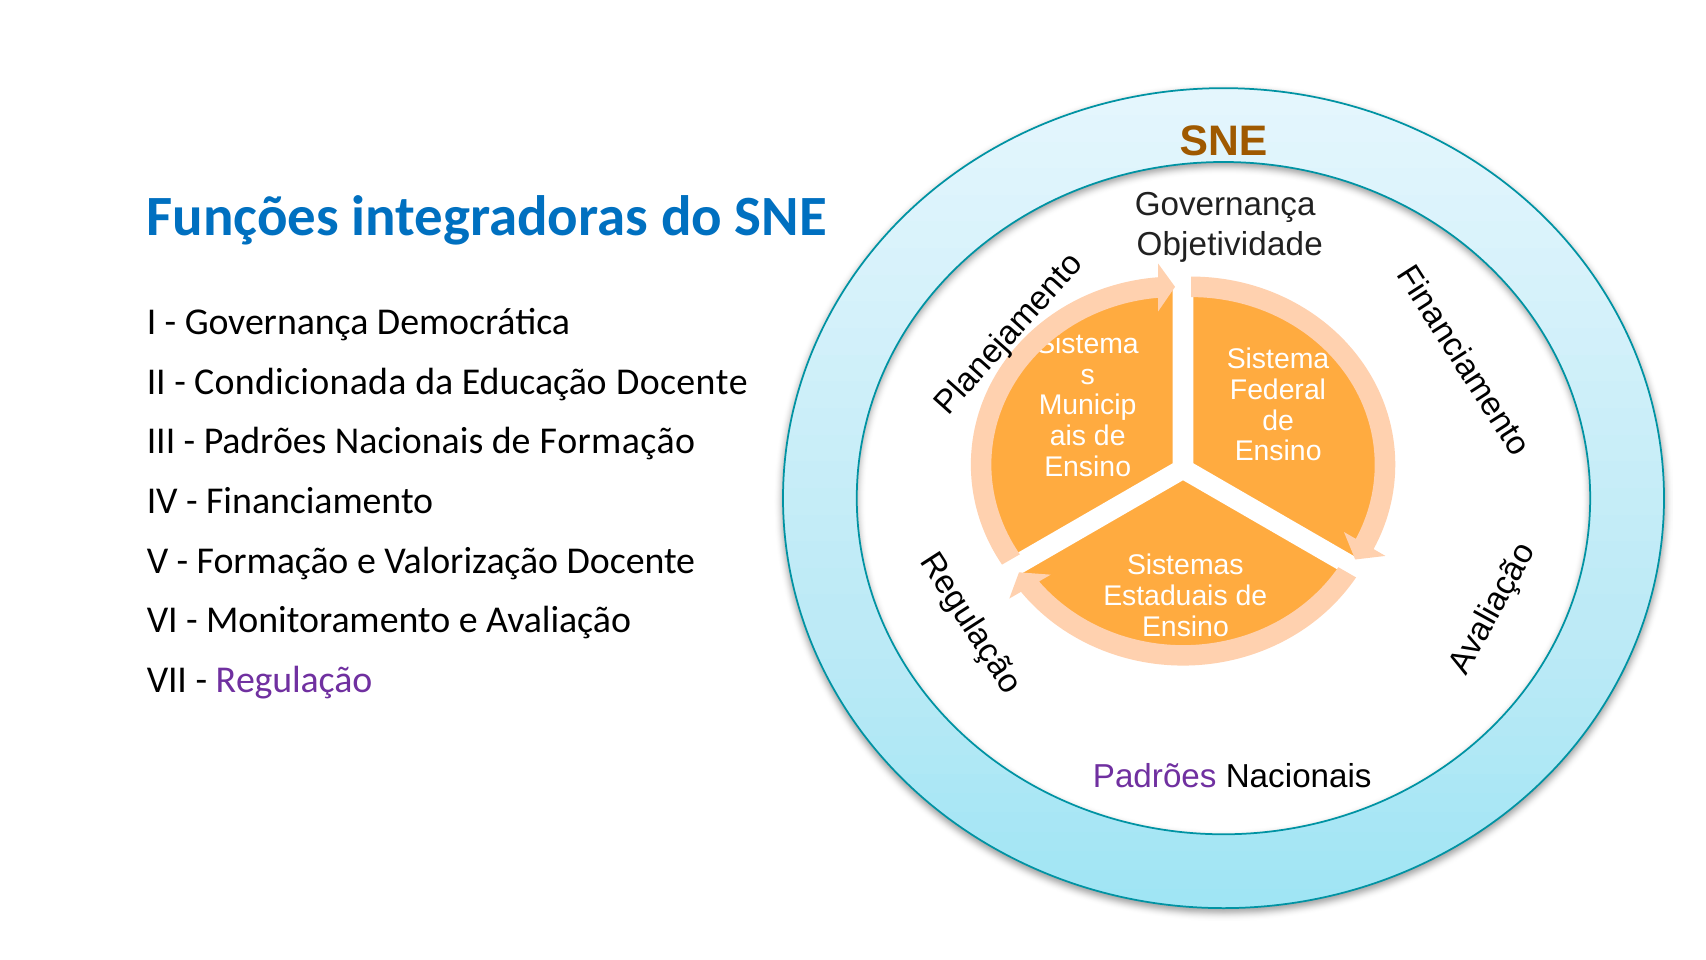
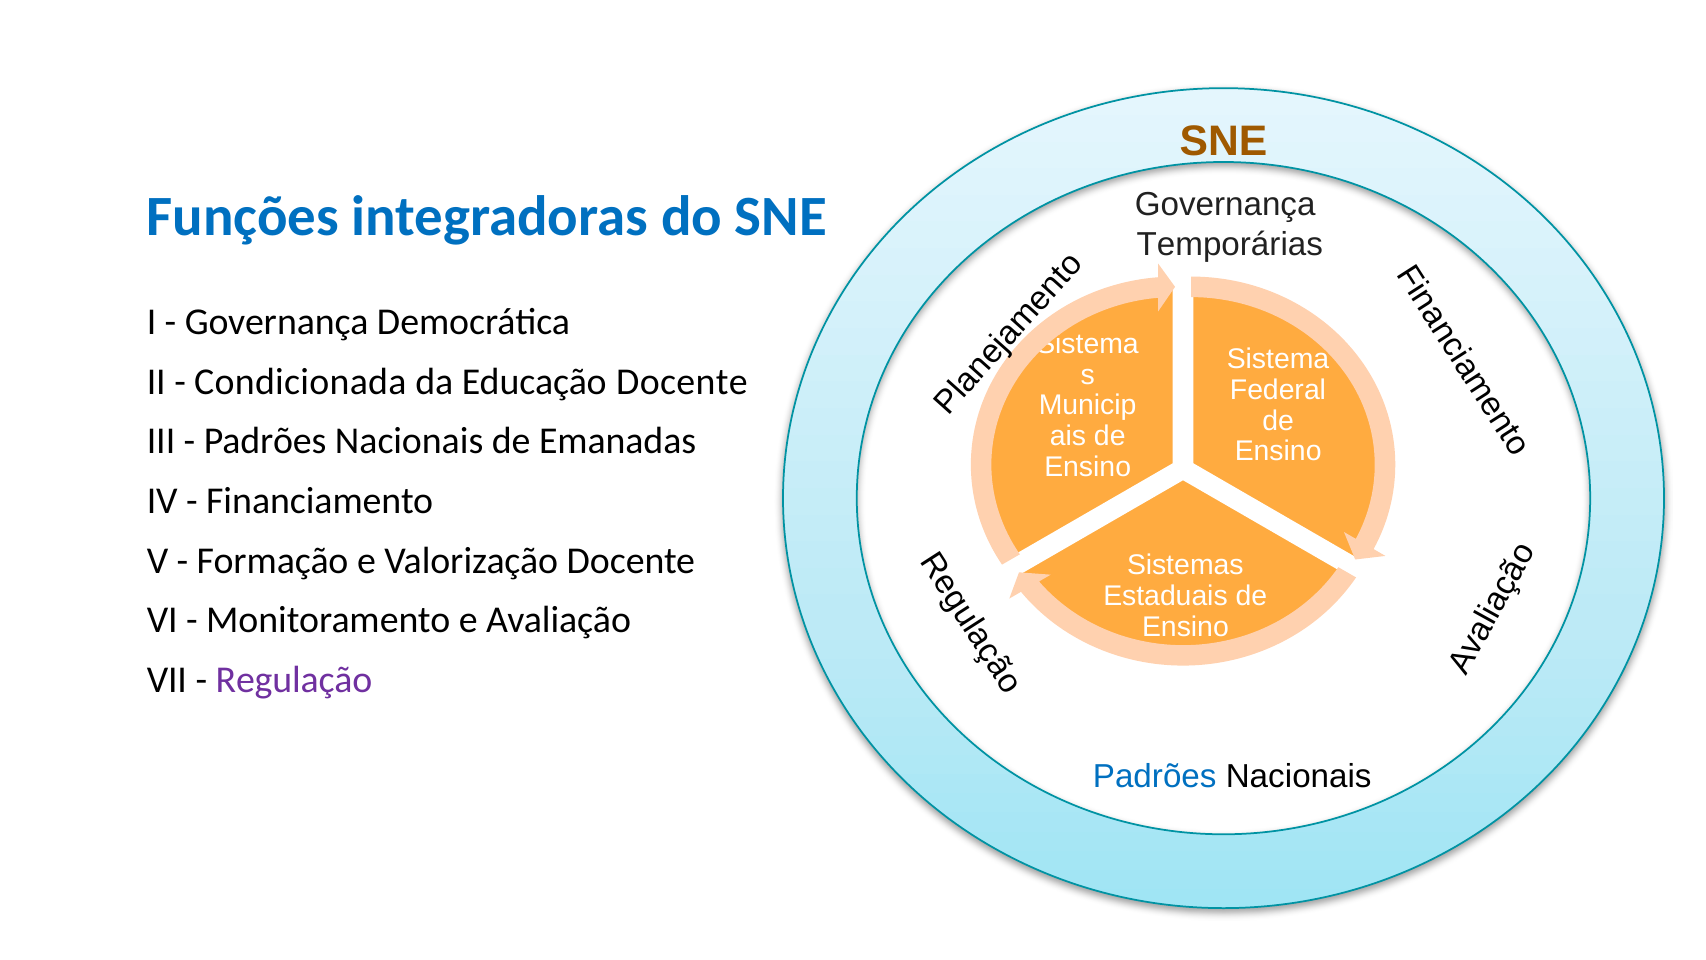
Objetividade: Objetividade -> Temporárias
de Formação: Formação -> Emanadas
Padrões at (1155, 776) colour: purple -> blue
